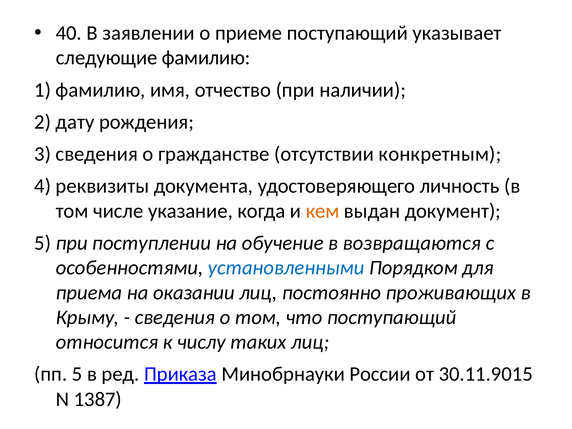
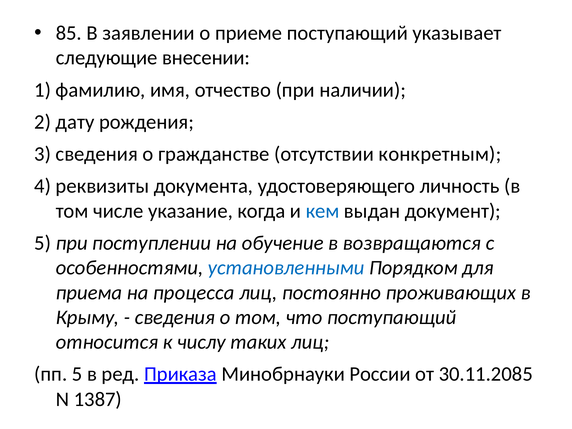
40: 40 -> 85
следующие фамилию: фамилию -> внесении
кем colour: orange -> blue
оказании: оказании -> процесса
30.11.9015: 30.11.9015 -> 30.11.2085
